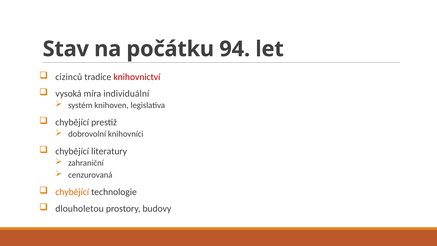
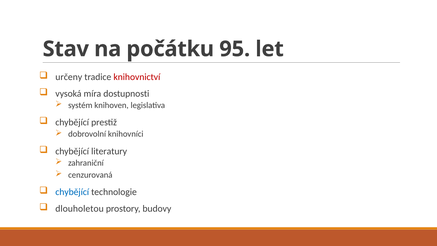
94: 94 -> 95
cizinců: cizinců -> určeny
individuální: individuální -> dostupnosti
chybějící at (72, 192) colour: orange -> blue
